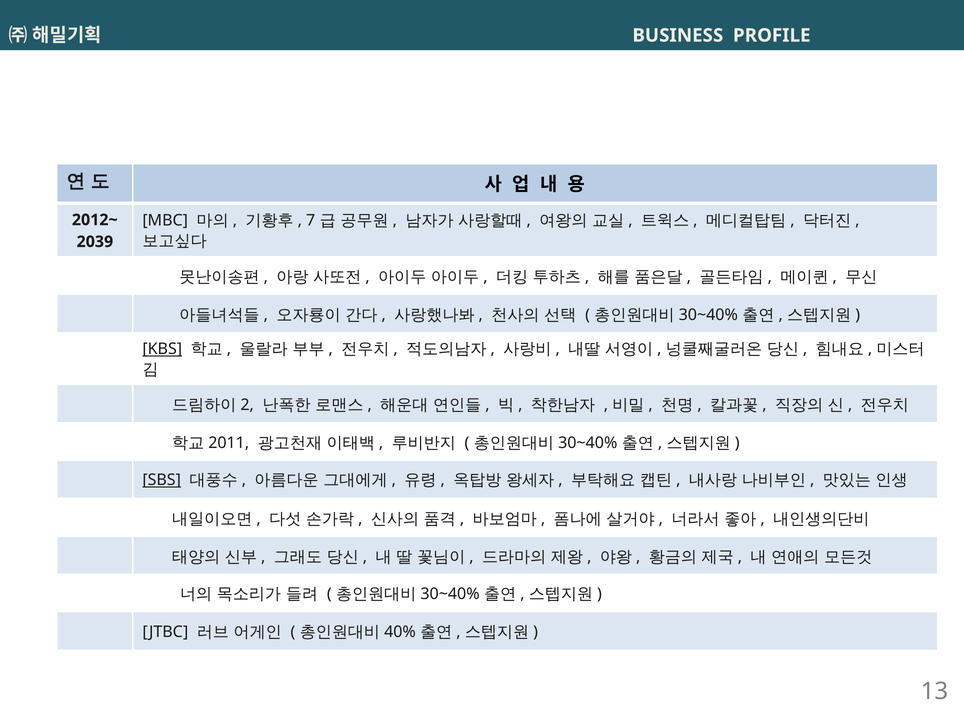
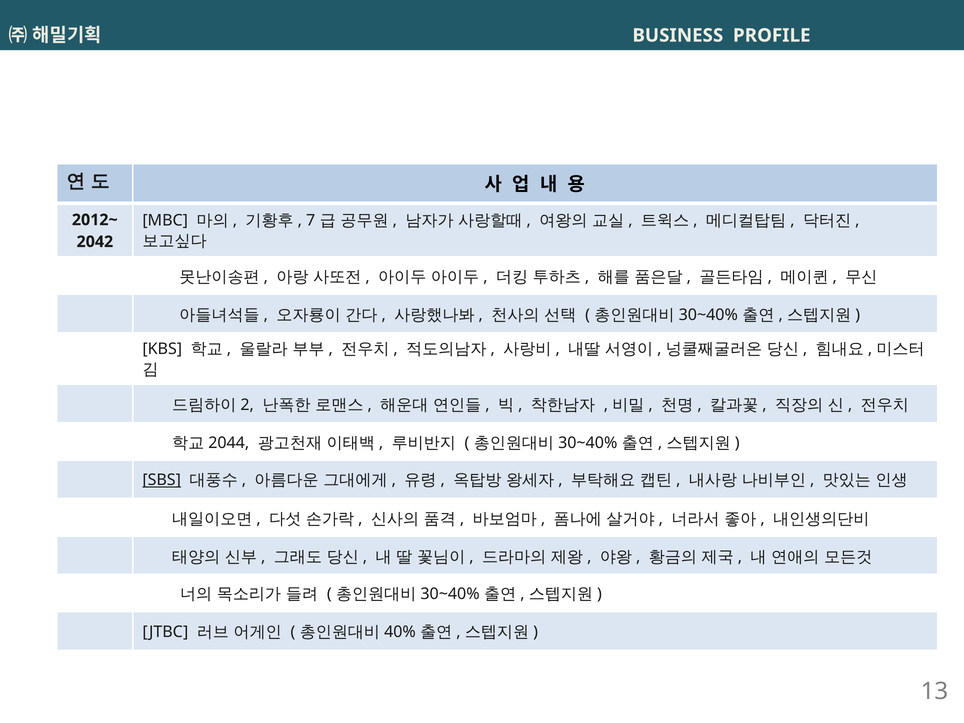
2039: 2039 -> 2042
KBS underline: present -> none
2011: 2011 -> 2044
